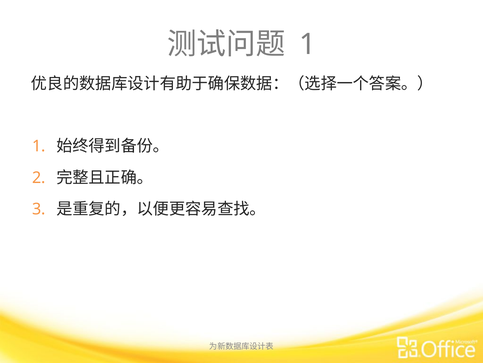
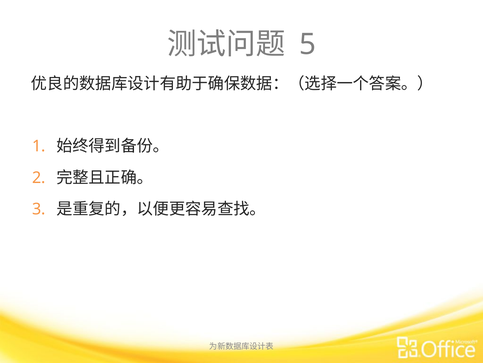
1 at (307, 44): 1 -> 5
